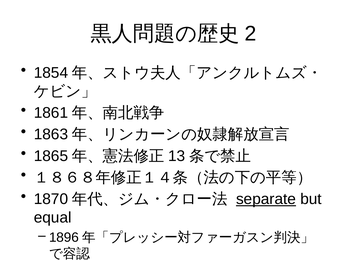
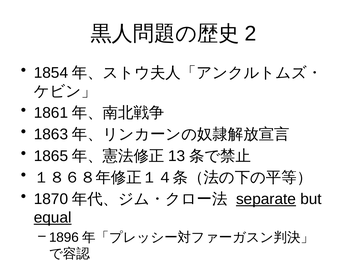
equal underline: none -> present
